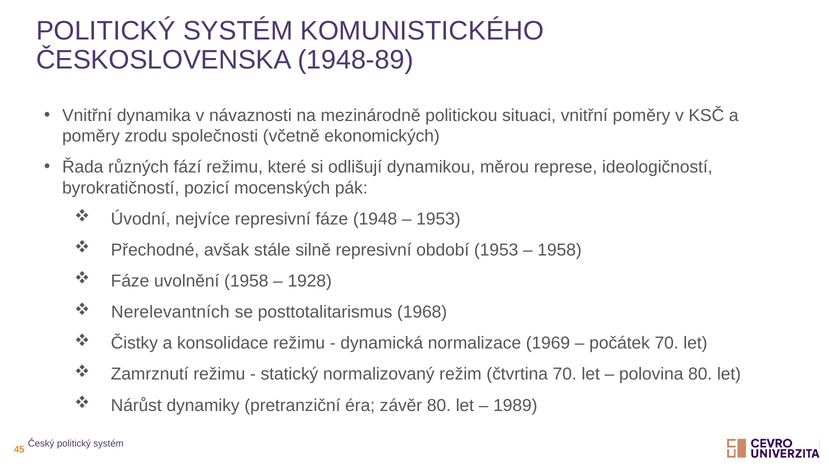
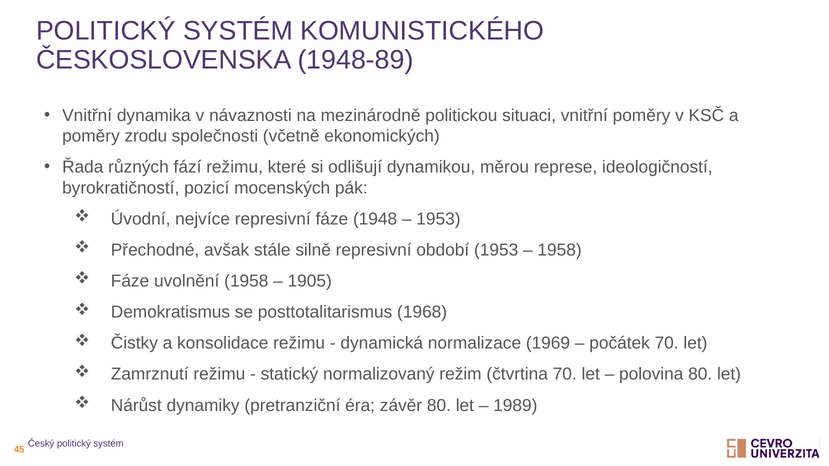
1928: 1928 -> 1905
Nerelevantních: Nerelevantních -> Demokratismus
